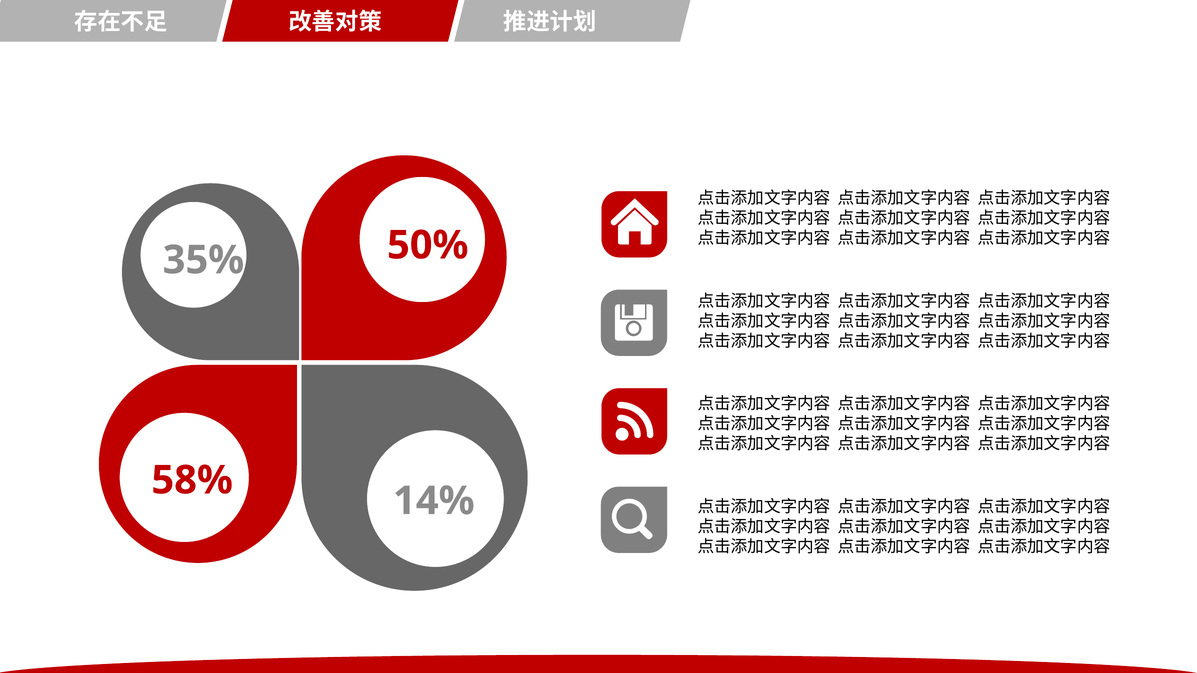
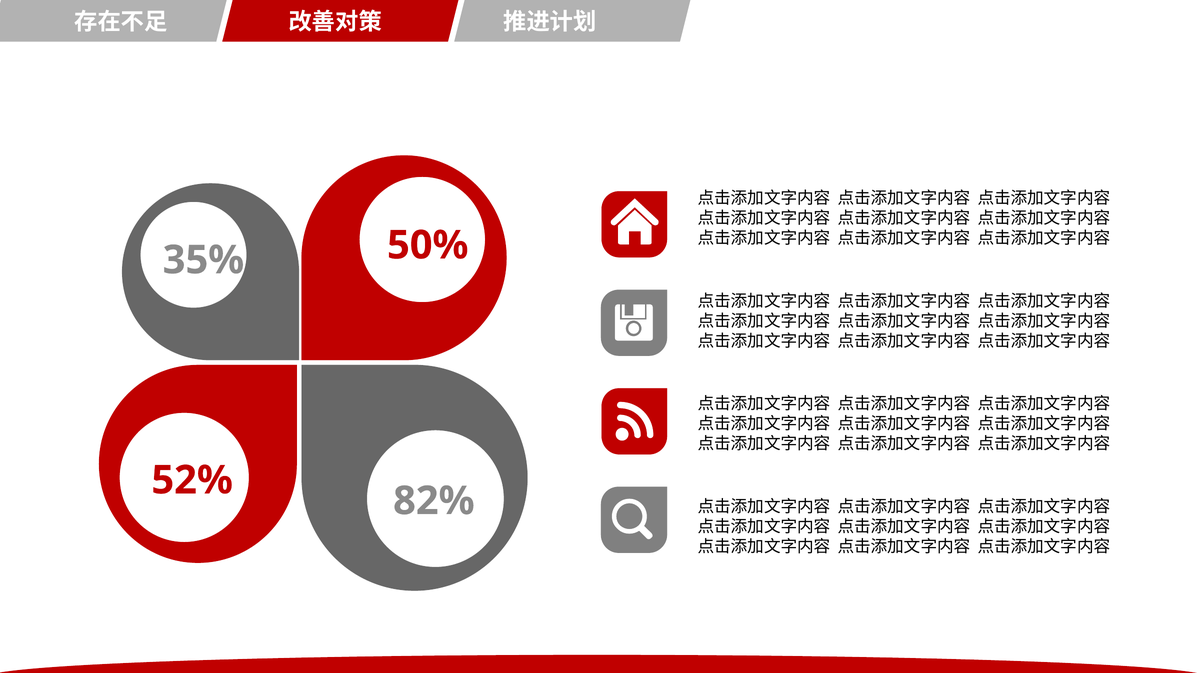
58%: 58% -> 52%
14%: 14% -> 82%
